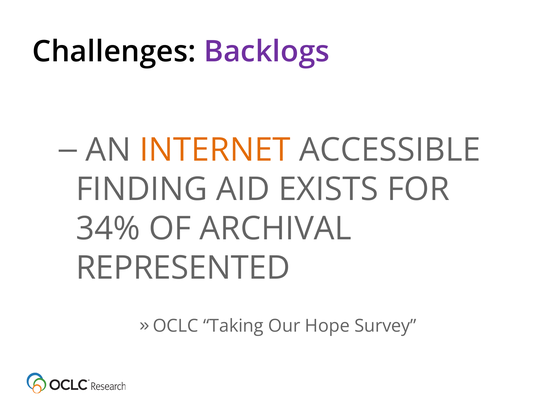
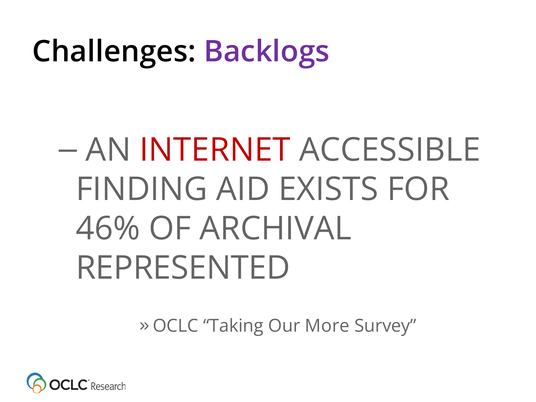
INTERNET colour: orange -> red
34%: 34% -> 46%
Hope: Hope -> More
